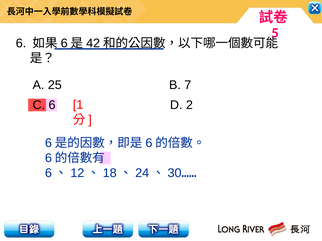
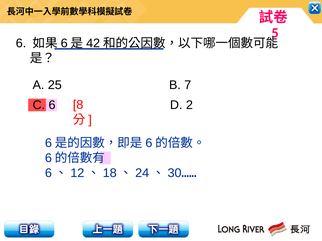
1: 1 -> 8
